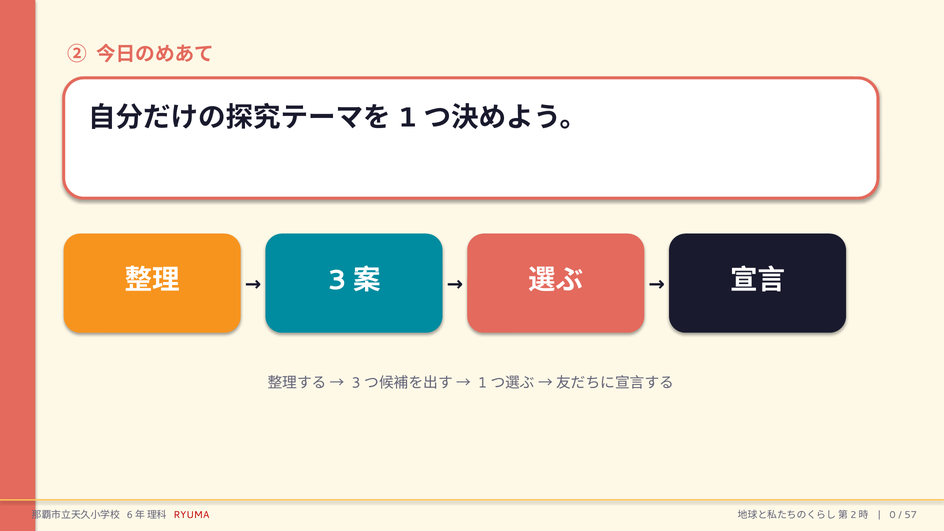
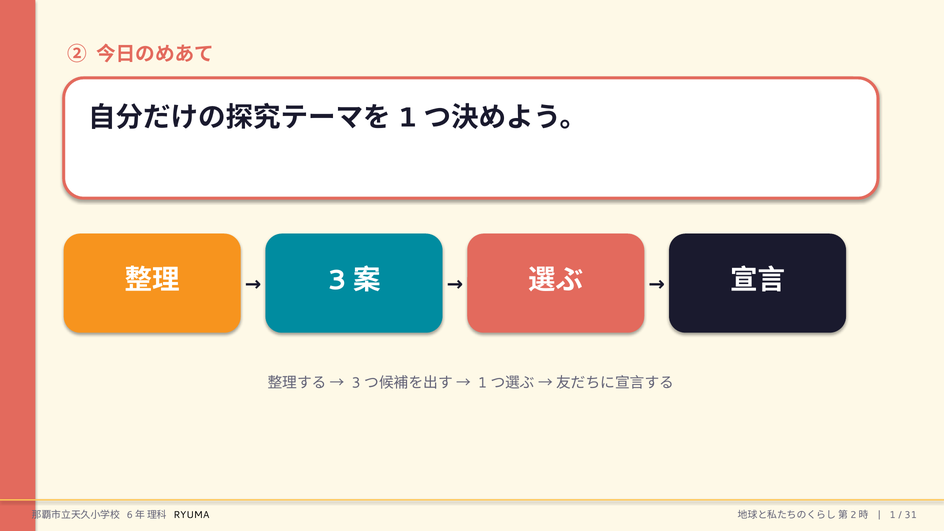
RYUMA colour: red -> black
0: 0 -> 1
57: 57 -> 31
